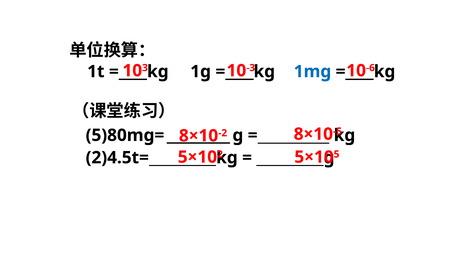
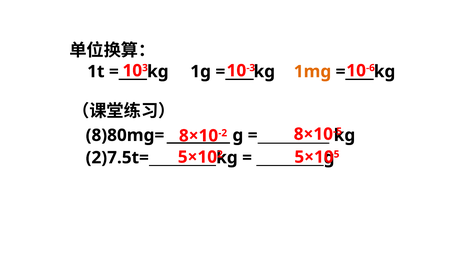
1mg colour: blue -> orange
5)80mg=: 5)80mg= -> 8)80mg=
2)4.5t=: 2)4.5t= -> 2)7.5t=
